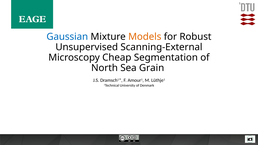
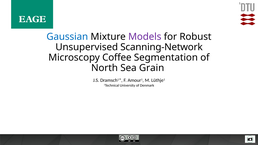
Models colour: orange -> purple
Scanning-External: Scanning-External -> Scanning-Network
Cheap: Cheap -> Coffee
